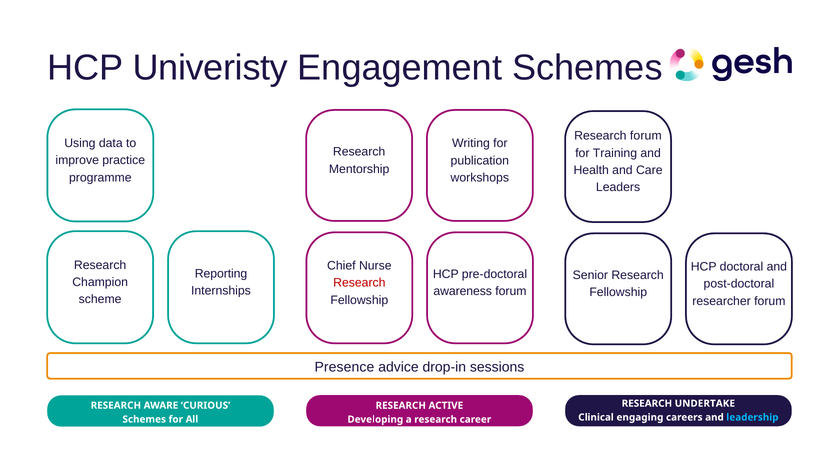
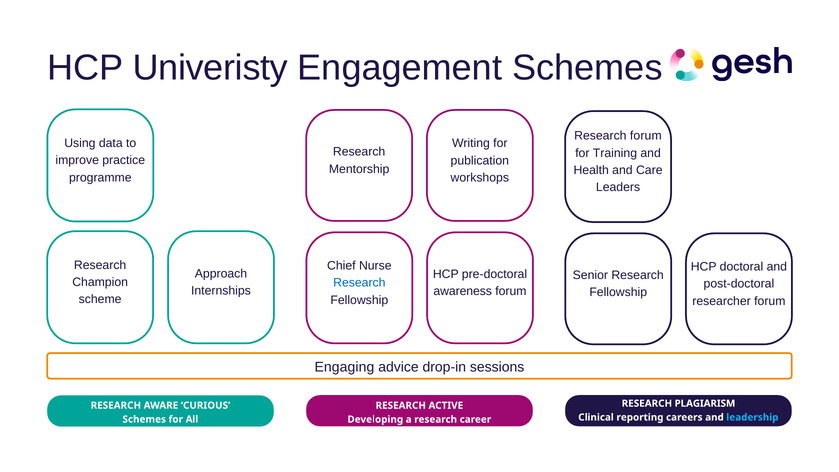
Reporting: Reporting -> Approach
Research at (359, 283) colour: red -> blue
Presence: Presence -> Engaging
UNDERTAKE: UNDERTAKE -> PLAGIARISM
engaging: engaging -> reporting
